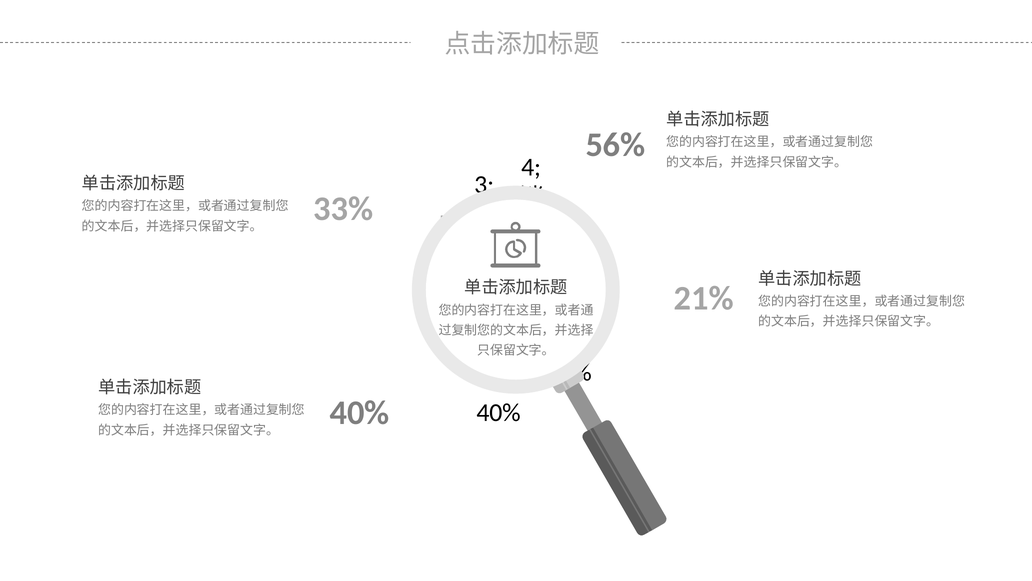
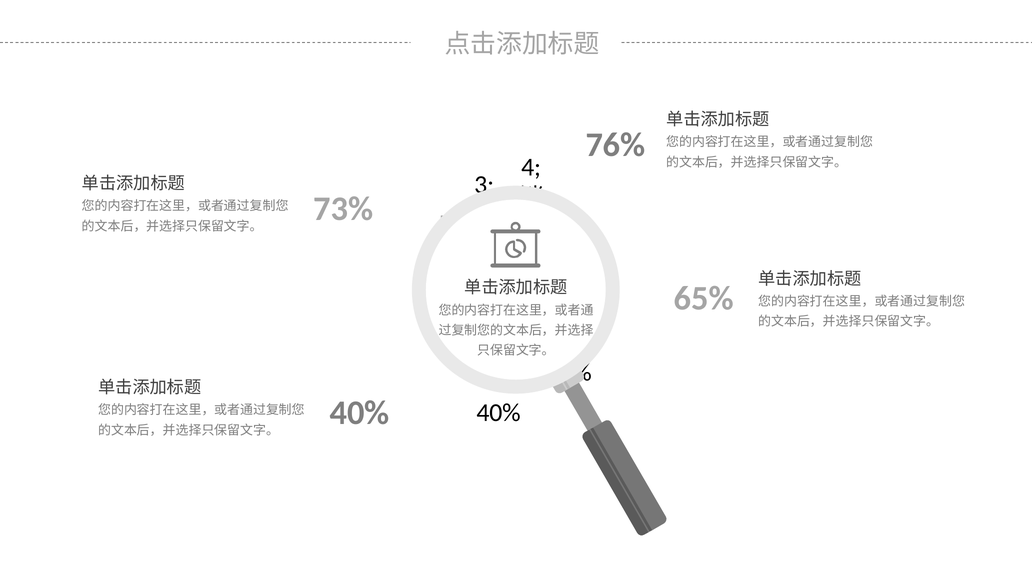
56%: 56% -> 76%
33%: 33% -> 73%
21%: 21% -> 65%
